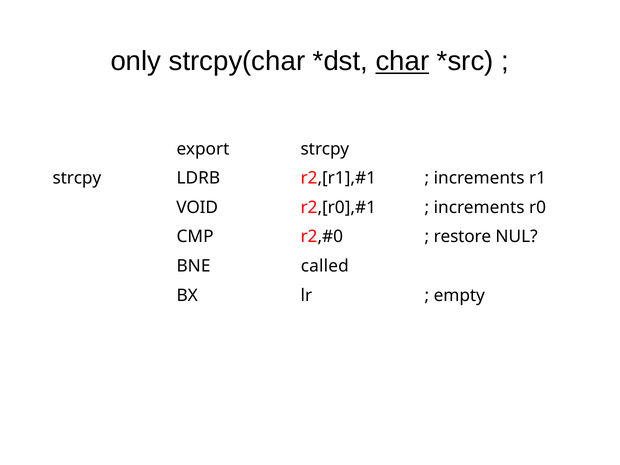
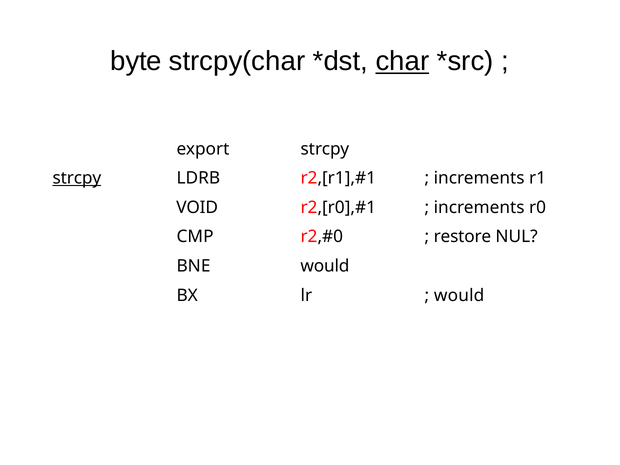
only: only -> byte
strcpy at (77, 178) underline: none -> present
BNE called: called -> would
empty at (459, 295): empty -> would
